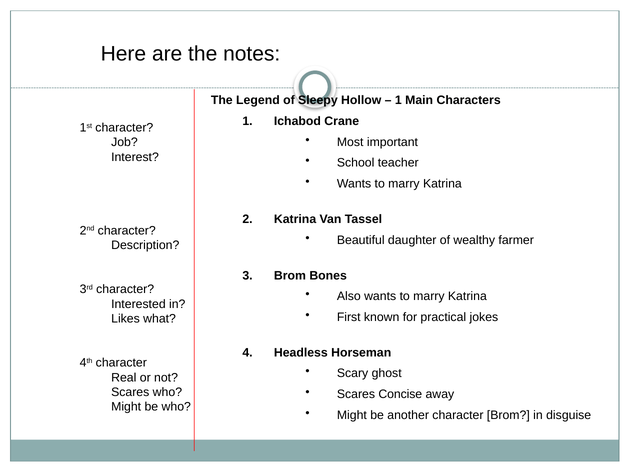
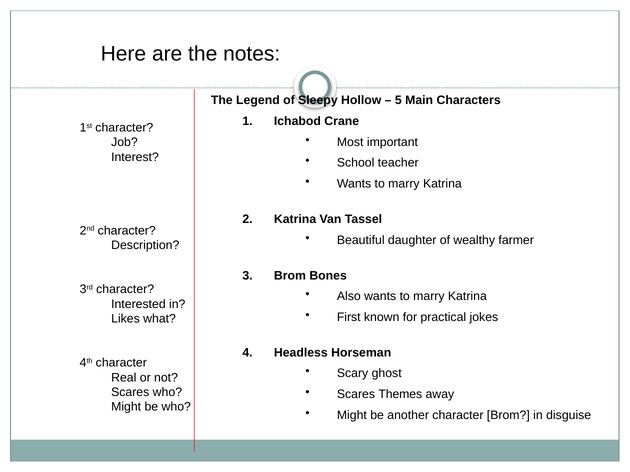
1 at (398, 101): 1 -> 5
Concise: Concise -> Themes
